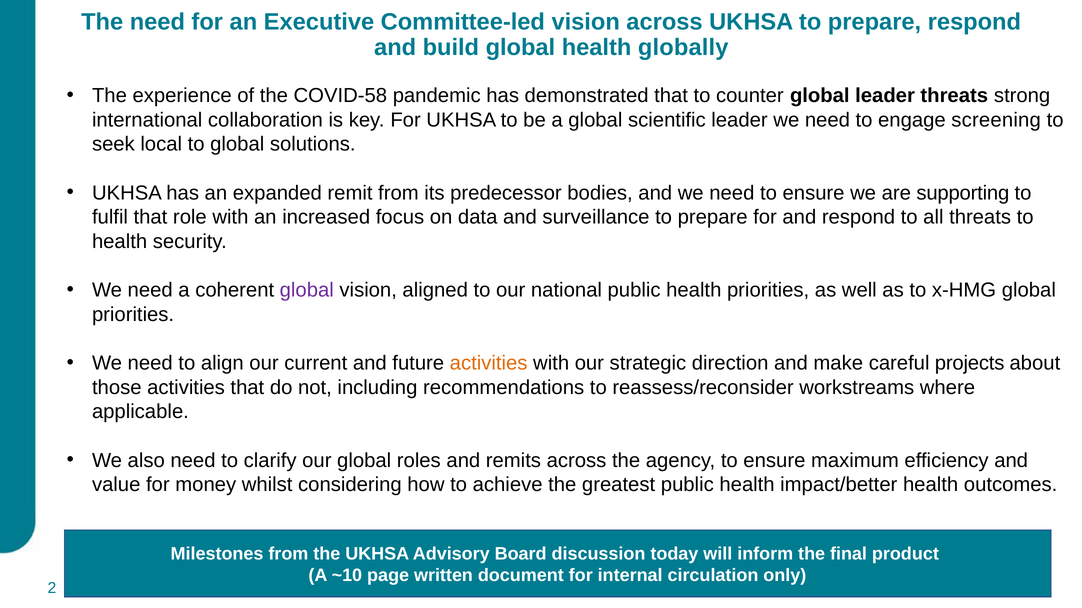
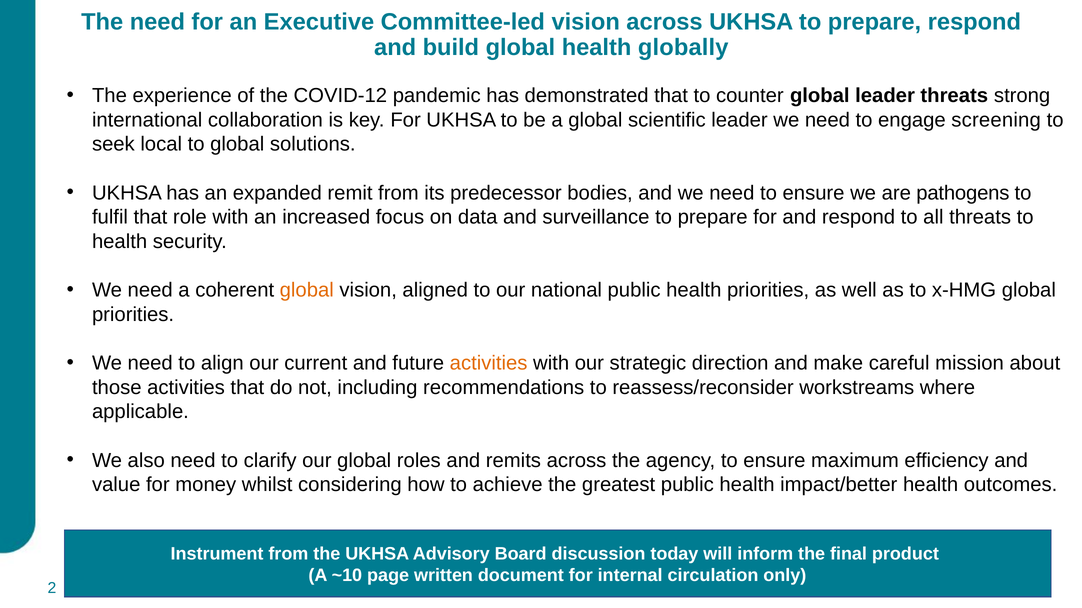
COVID-58: COVID-58 -> COVID-12
supporting: supporting -> pathogens
global at (307, 290) colour: purple -> orange
projects: projects -> mission
Milestones: Milestones -> Instrument
